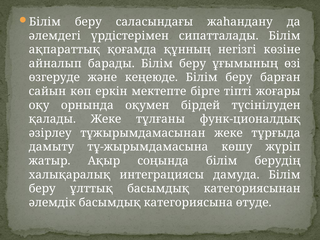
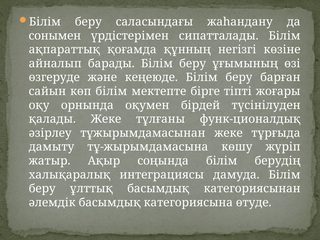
әлемдегі: әлемдегі -> сонымен
көп еркін: еркін -> білім
